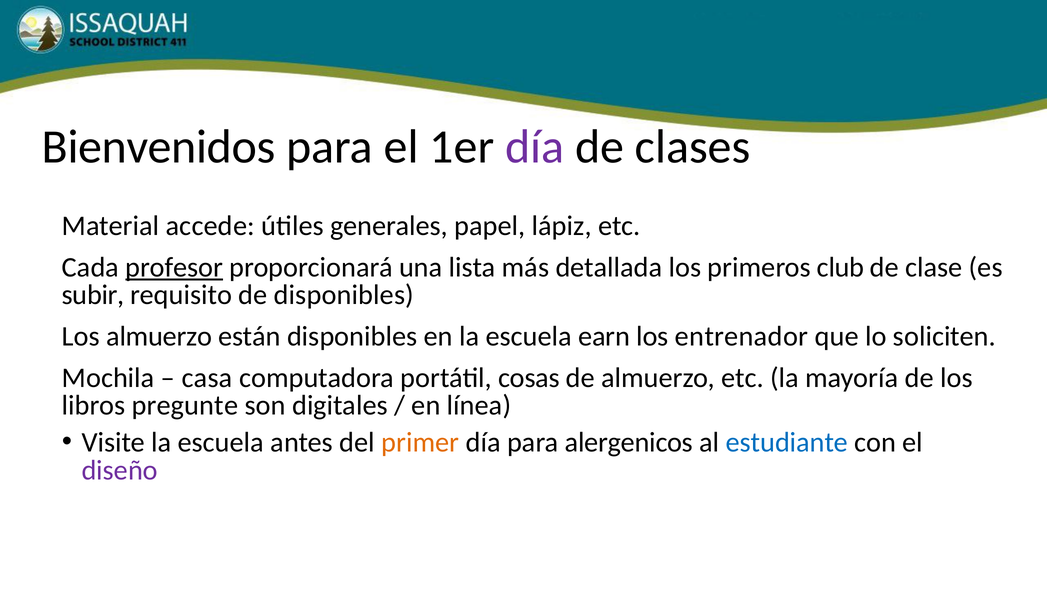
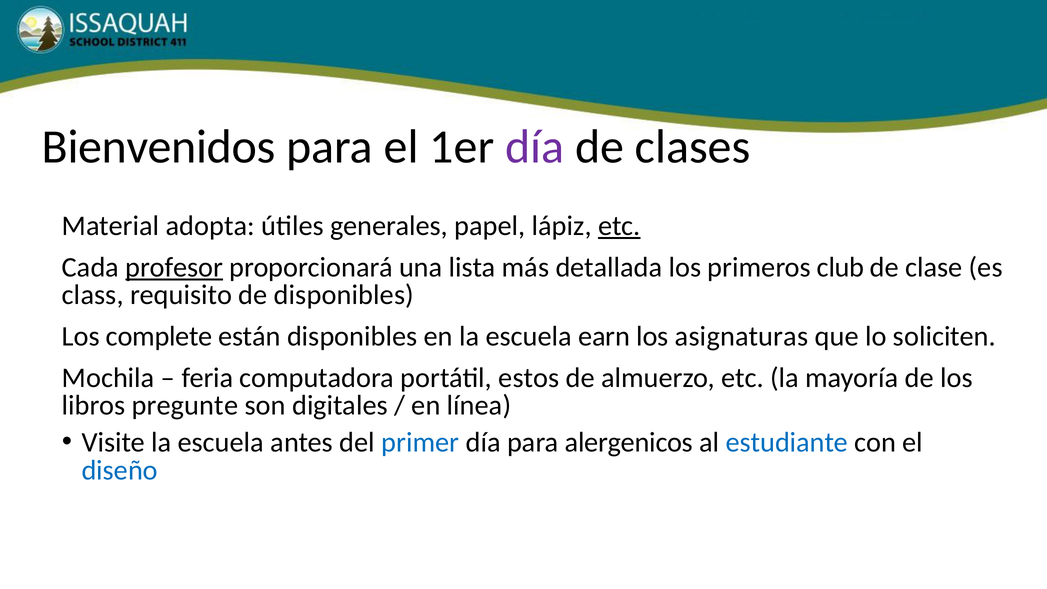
accede: accede -> adopta
etc at (619, 226) underline: none -> present
subir: subir -> class
Los almuerzo: almuerzo -> complete
entrenador: entrenador -> asignaturas
casa: casa -> feria
cosas: cosas -> estos
primer colour: orange -> blue
diseño colour: purple -> blue
